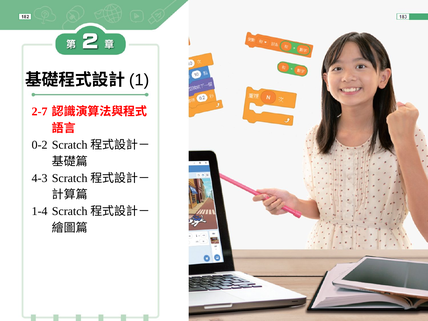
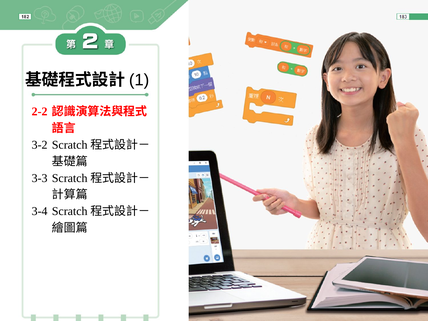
2-7: 2-7 -> 2-2
0-2: 0-2 -> 3-2
4-3: 4-3 -> 3-3
1-4: 1-4 -> 3-4
